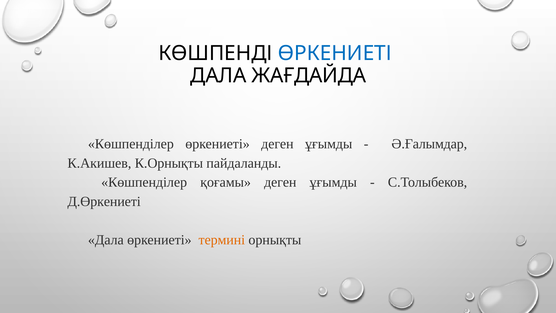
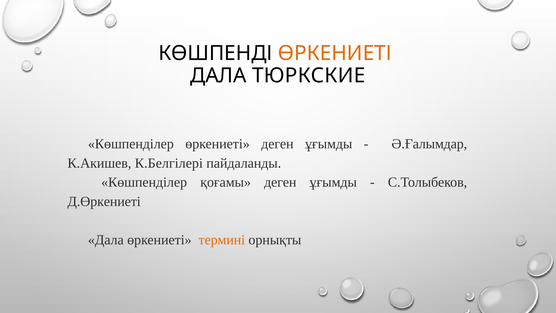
ӨРКЕНИЕТІ at (335, 53) colour: blue -> orange
ЖАҒДАЙДА: ЖАҒДАЙДА -> ТЮРКСКИЕ
К.Орнықты: К.Орнықты -> К.Белгілері
